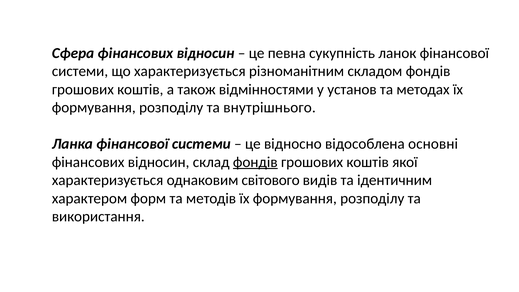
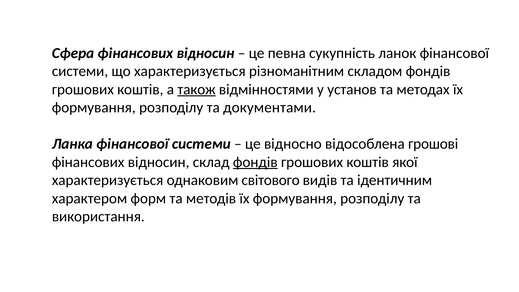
також underline: none -> present
внутрішнього: внутрішнього -> документами
основні: основні -> грошові
